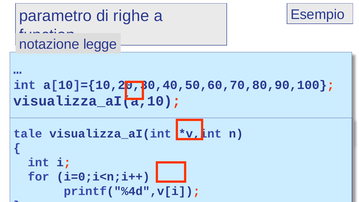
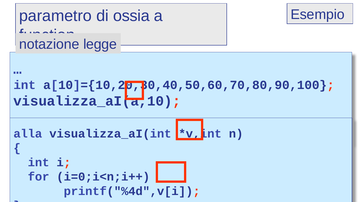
righe: righe -> ossia
tale: tale -> alla
